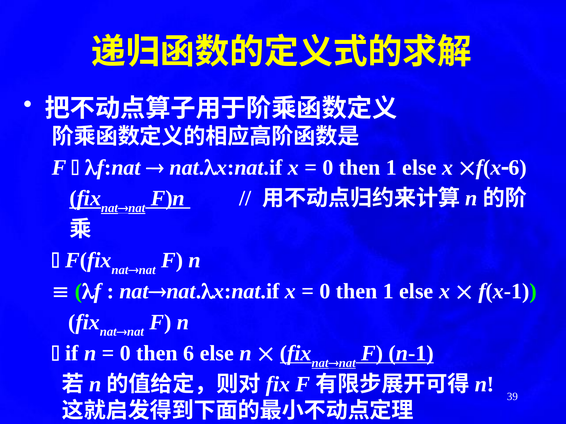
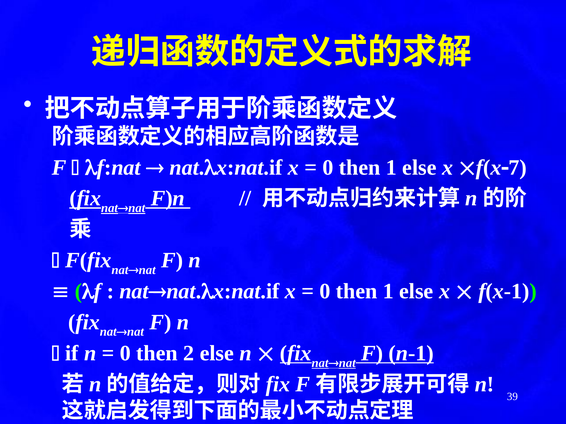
6 at (518, 168): 6 -> 7
then 6: 6 -> 2
